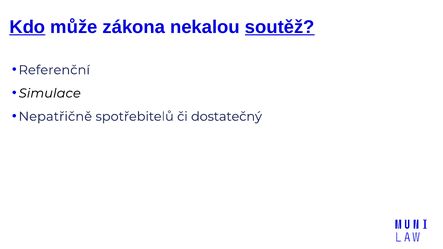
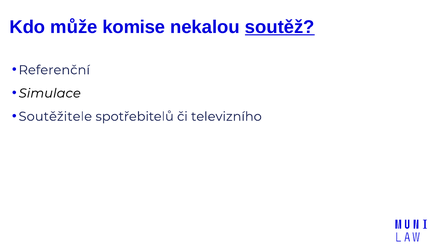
Kdo underline: present -> none
zákona: zákona -> komise
Nepatřičně: Nepatřičně -> Soutěžitele
dostatečný: dostatečný -> televizního
